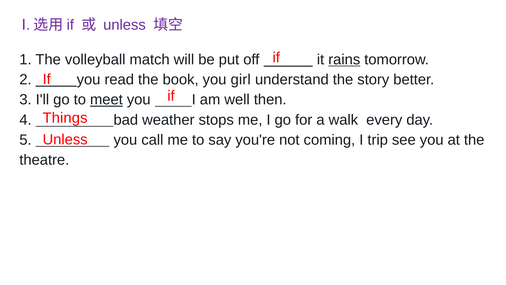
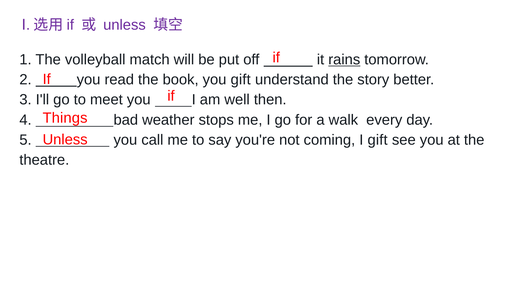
you girl: girl -> gift
meet underline: present -> none
I trip: trip -> gift
